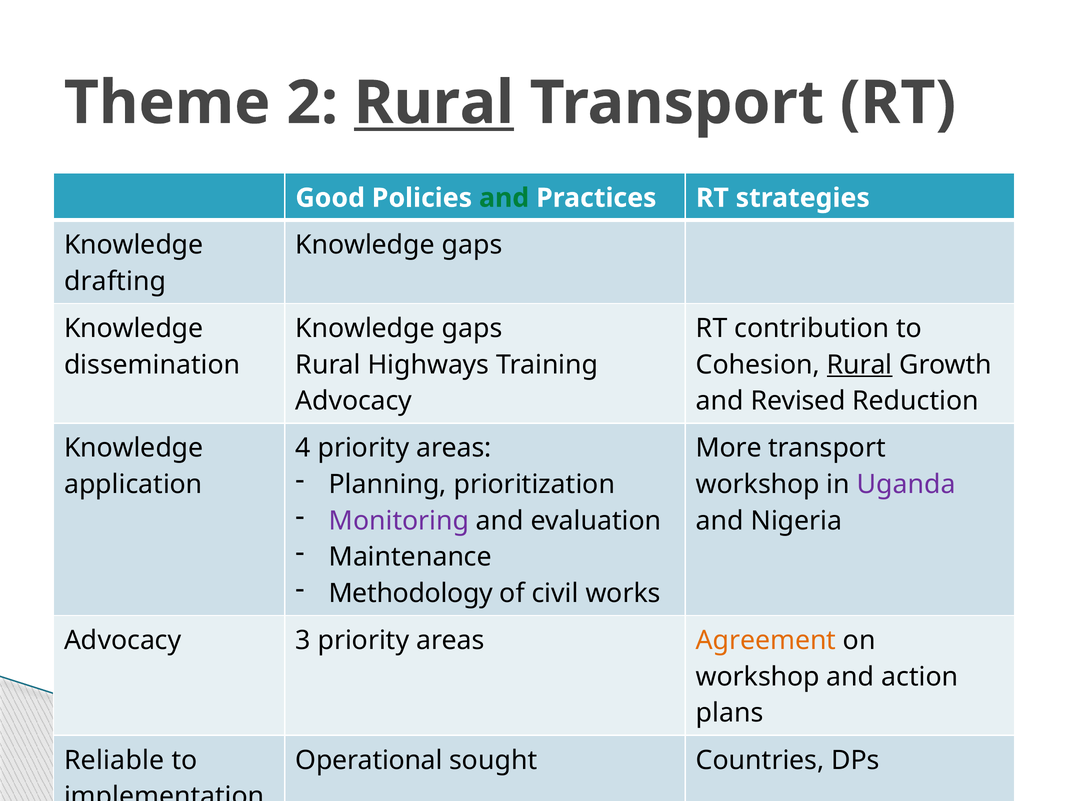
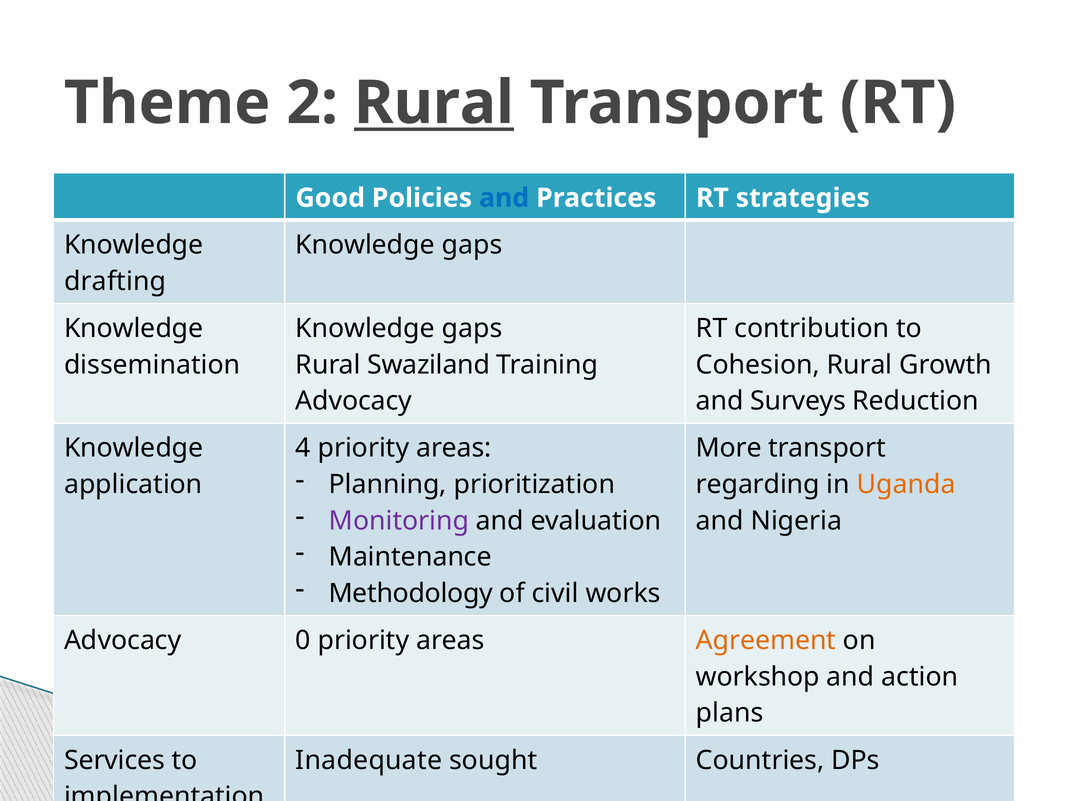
and at (504, 198) colour: green -> blue
Highways: Highways -> Swaziland
Rural at (860, 365) underline: present -> none
Revised: Revised -> Surveys
workshop at (758, 484): workshop -> regarding
Uganda colour: purple -> orange
3: 3 -> 0
Reliable: Reliable -> Services
Operational: Operational -> Inadequate
